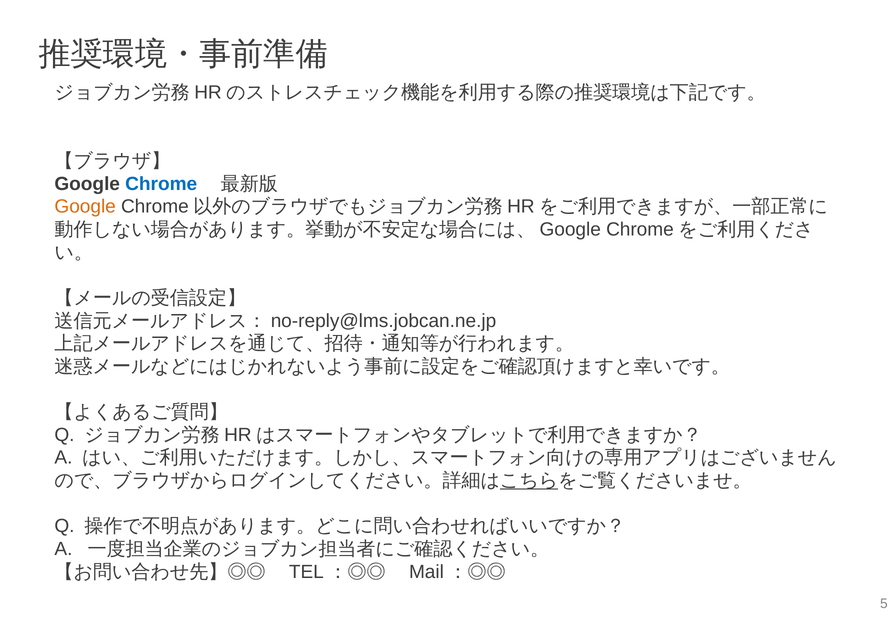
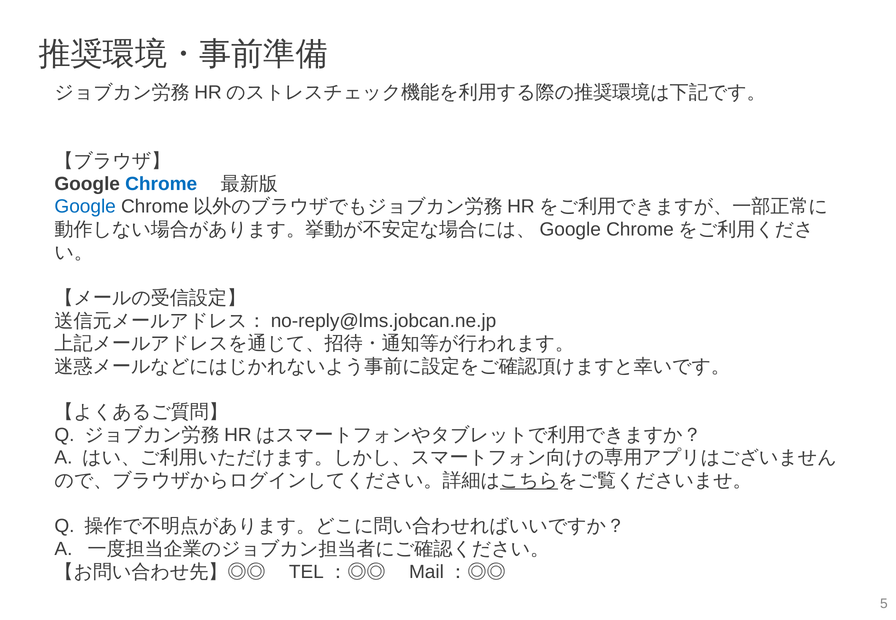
Google at (85, 207) colour: orange -> blue
